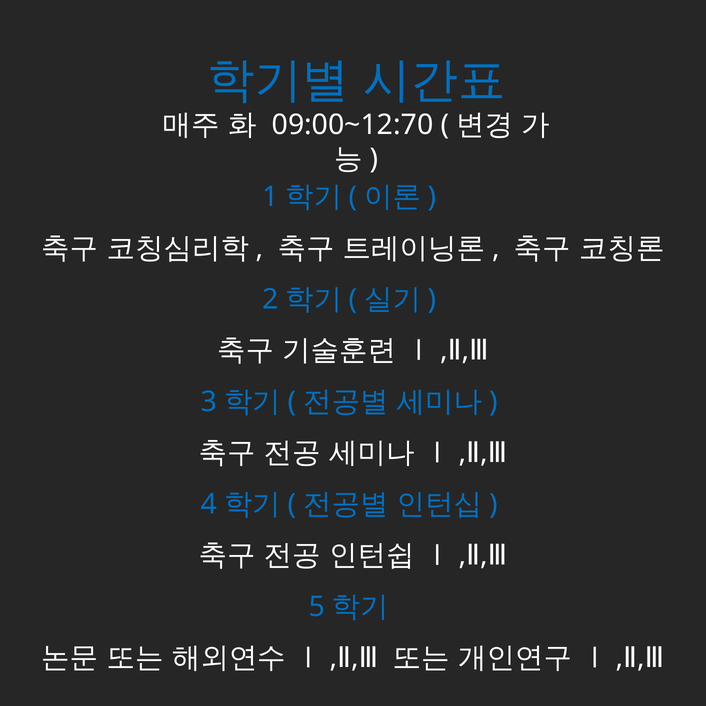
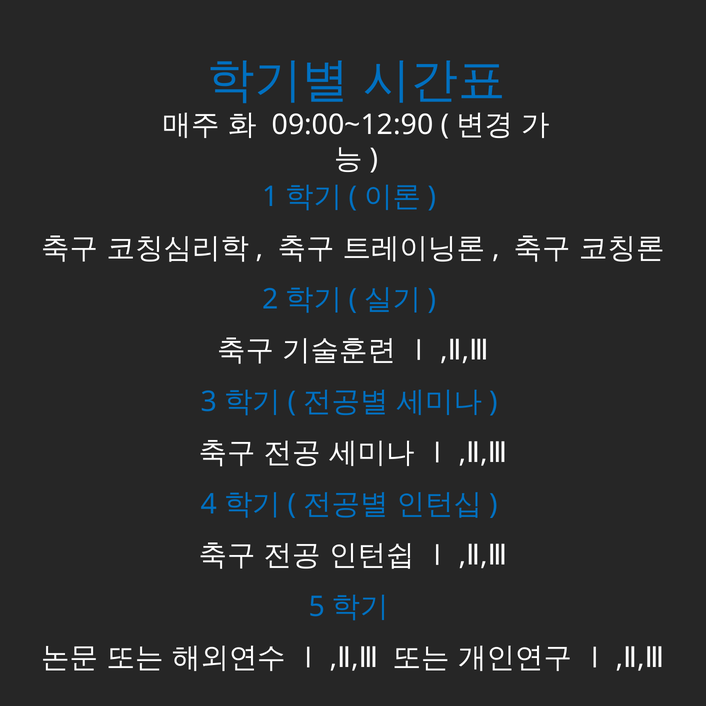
09:00~12:70: 09:00~12:70 -> 09:00~12:90
